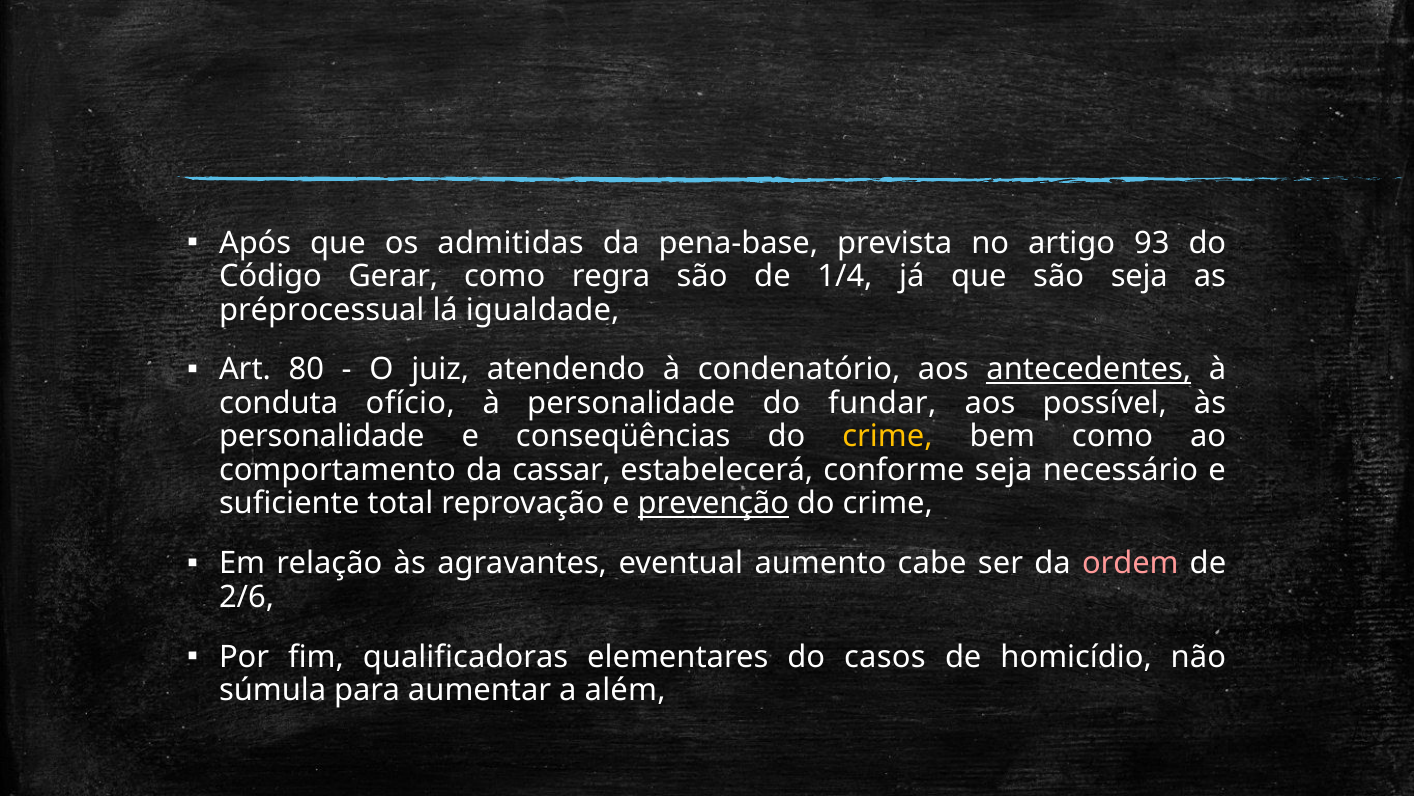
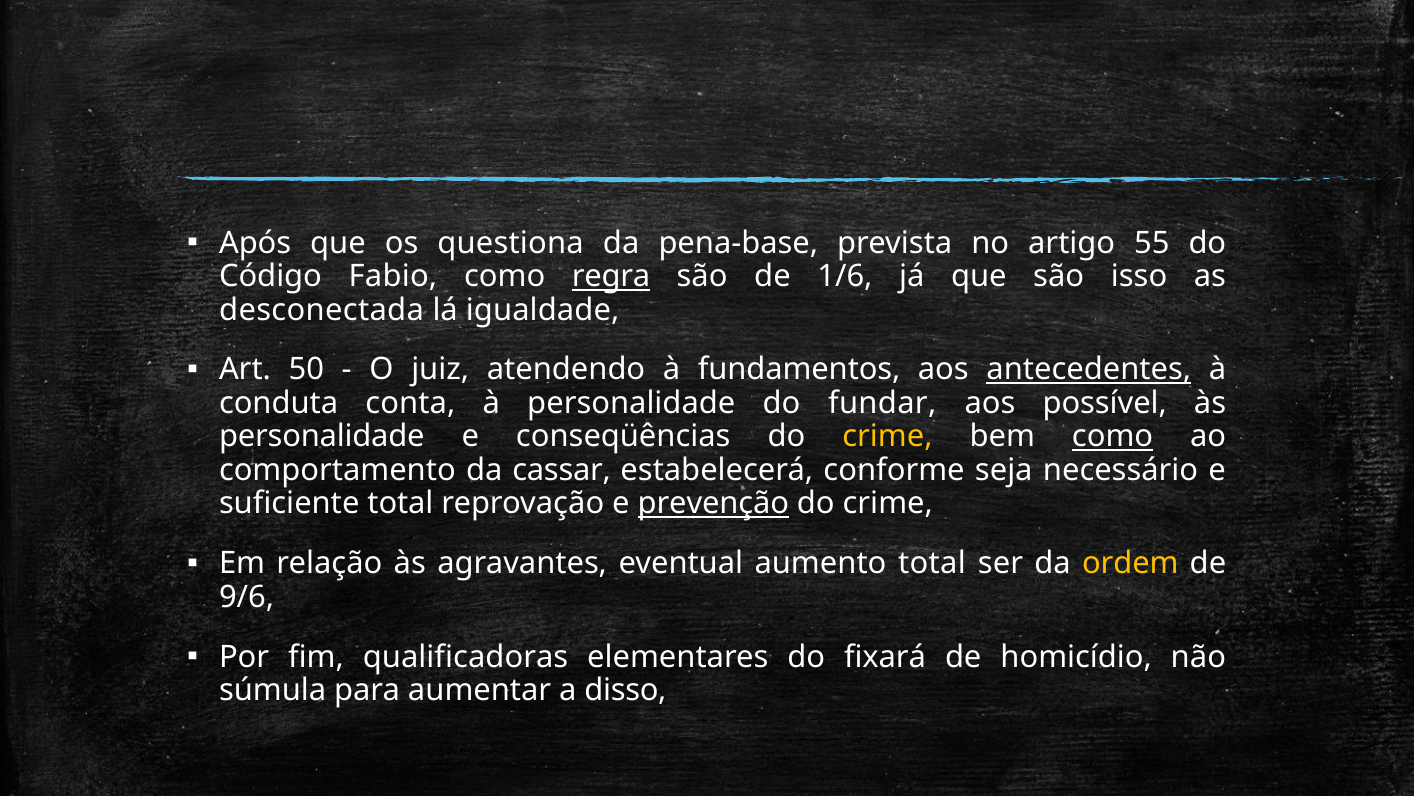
admitidas: admitidas -> questiona
93: 93 -> 55
Gerar: Gerar -> Fabio
regra underline: none -> present
1/4: 1/4 -> 1/6
são seja: seja -> isso
préprocessual: préprocessual -> desconectada
80: 80 -> 50
condenatório: condenatório -> fundamentos
ofício: ofício -> conta
como at (1113, 436) underline: none -> present
aumento cabe: cabe -> total
ordem colour: pink -> yellow
2/6: 2/6 -> 9/6
casos: casos -> fixará
além: além -> disso
